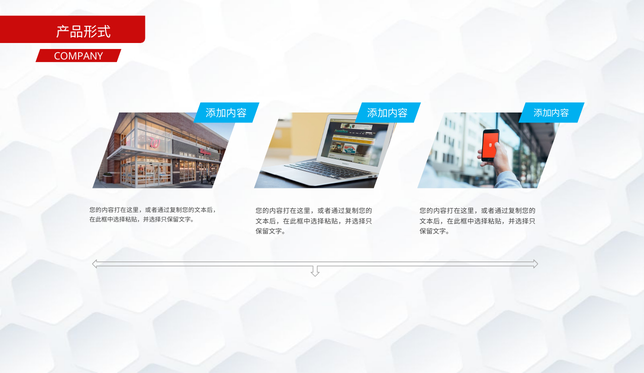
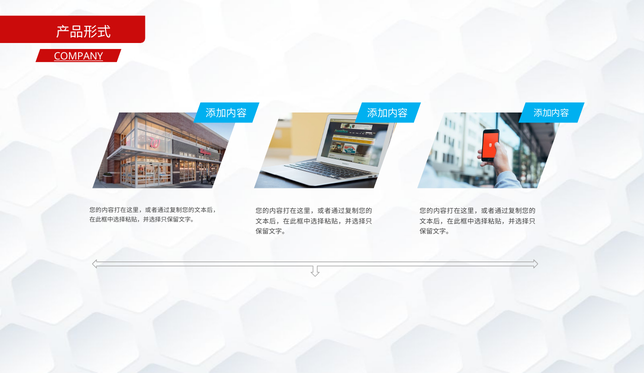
COMPANY underline: none -> present
